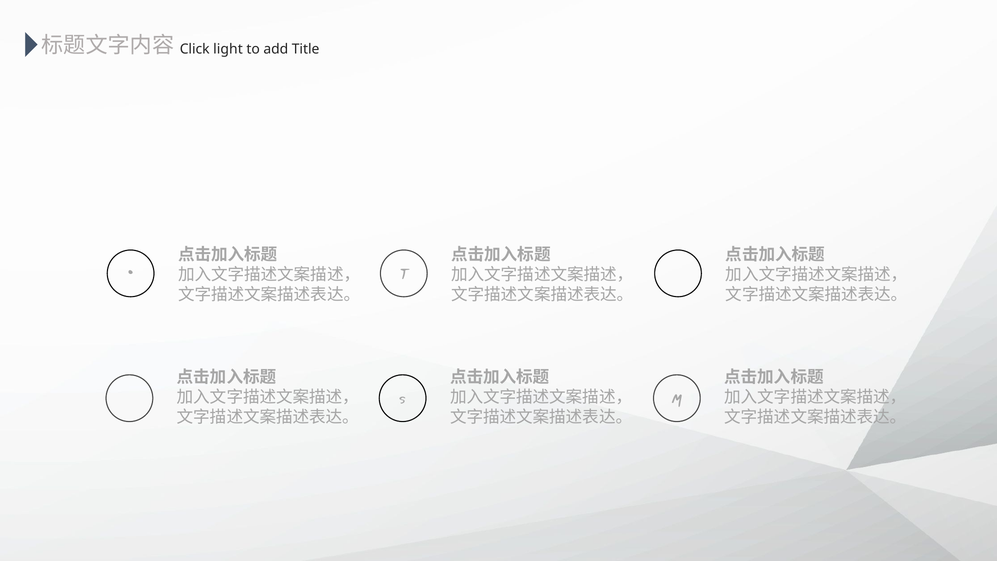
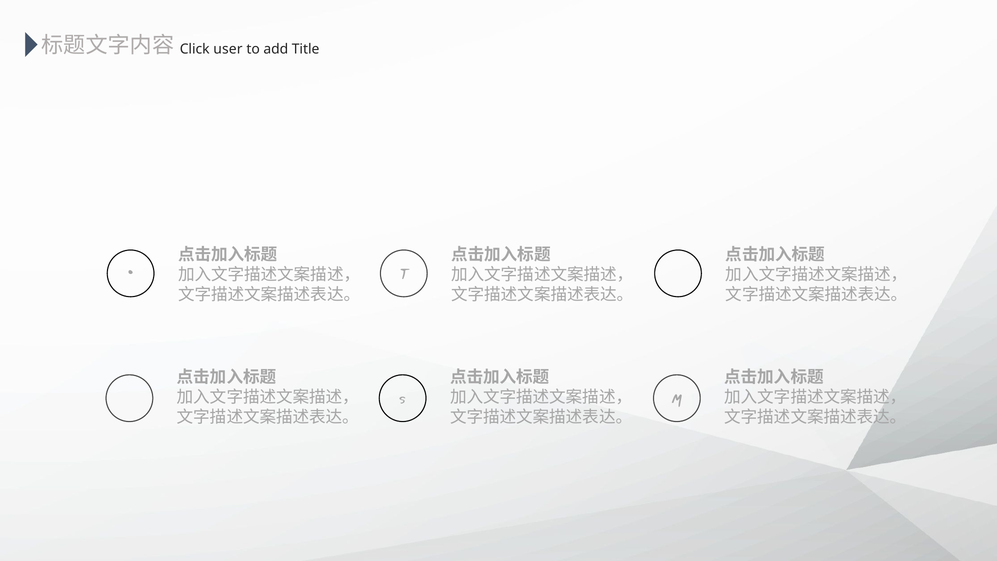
light: light -> user
